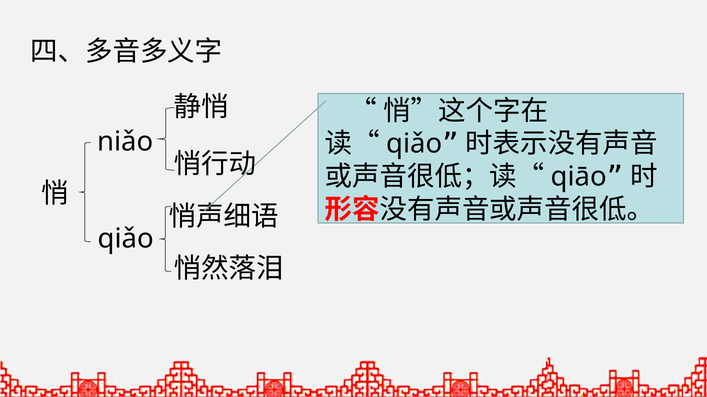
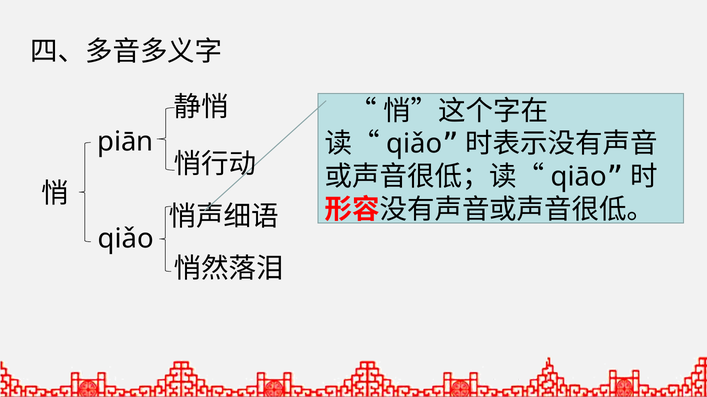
niǎo: niǎo -> piān
